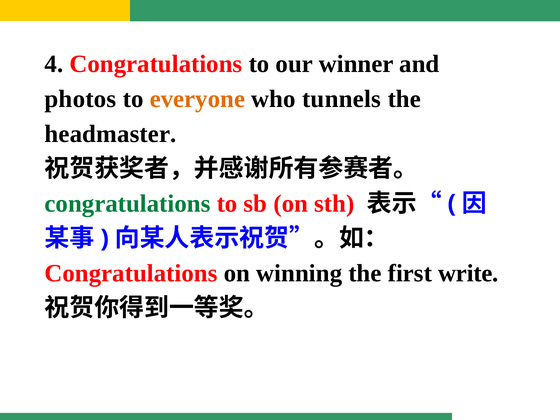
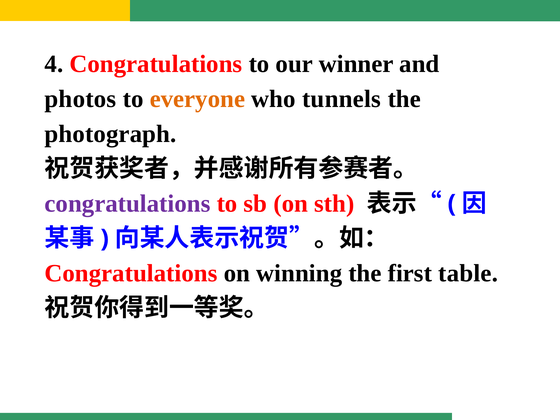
headmaster: headmaster -> photograph
congratulations at (128, 204) colour: green -> purple
write: write -> table
